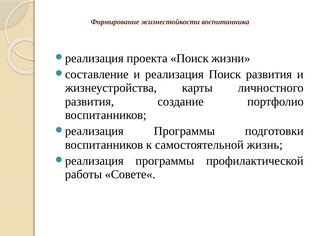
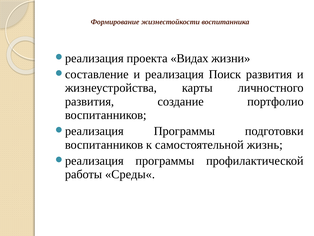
проекта Поиск: Поиск -> Видах
Совете«: Совете« -> Среды«
